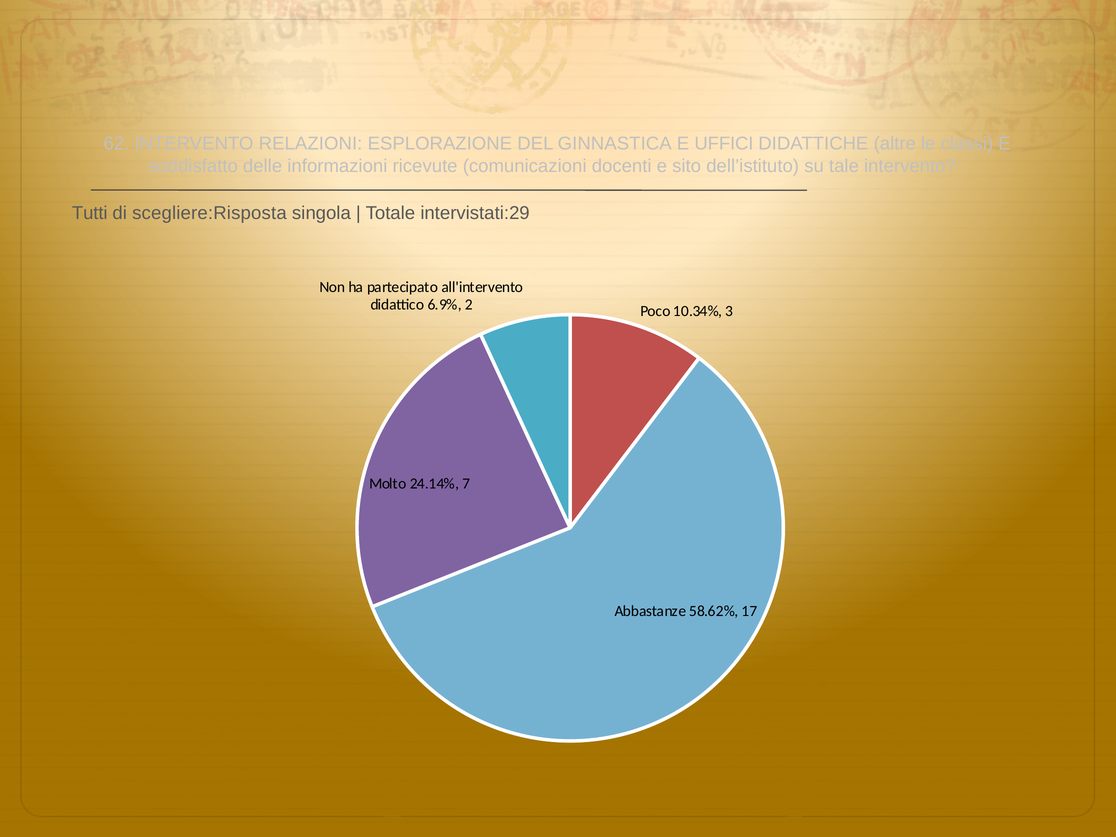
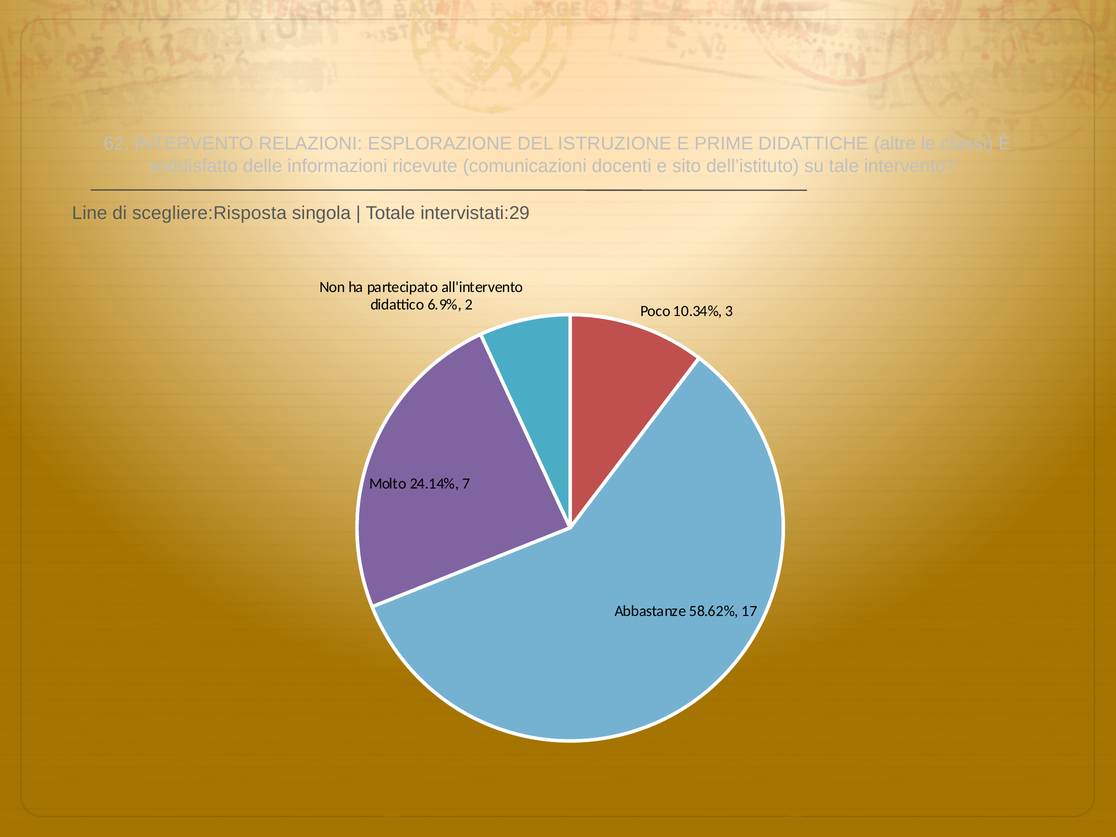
GINNASTICA: GINNASTICA -> ISTRUZIONE
UFFICI: UFFICI -> PRIME
Tutti: Tutti -> Line
